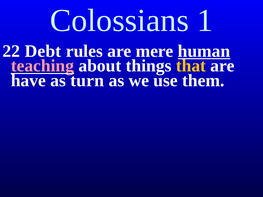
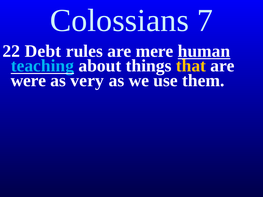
1: 1 -> 7
teaching colour: pink -> light blue
have: have -> were
turn: turn -> very
